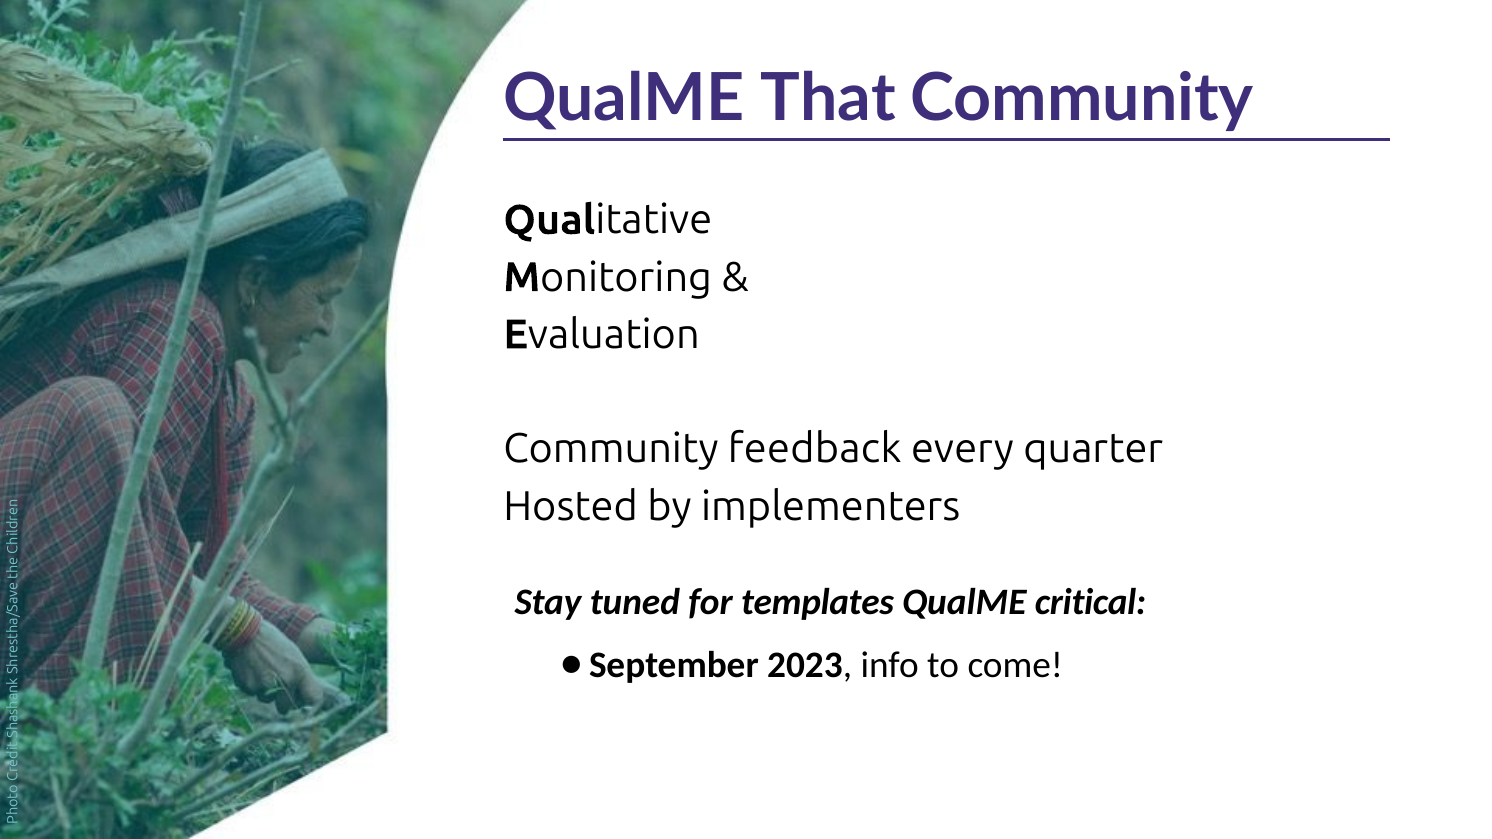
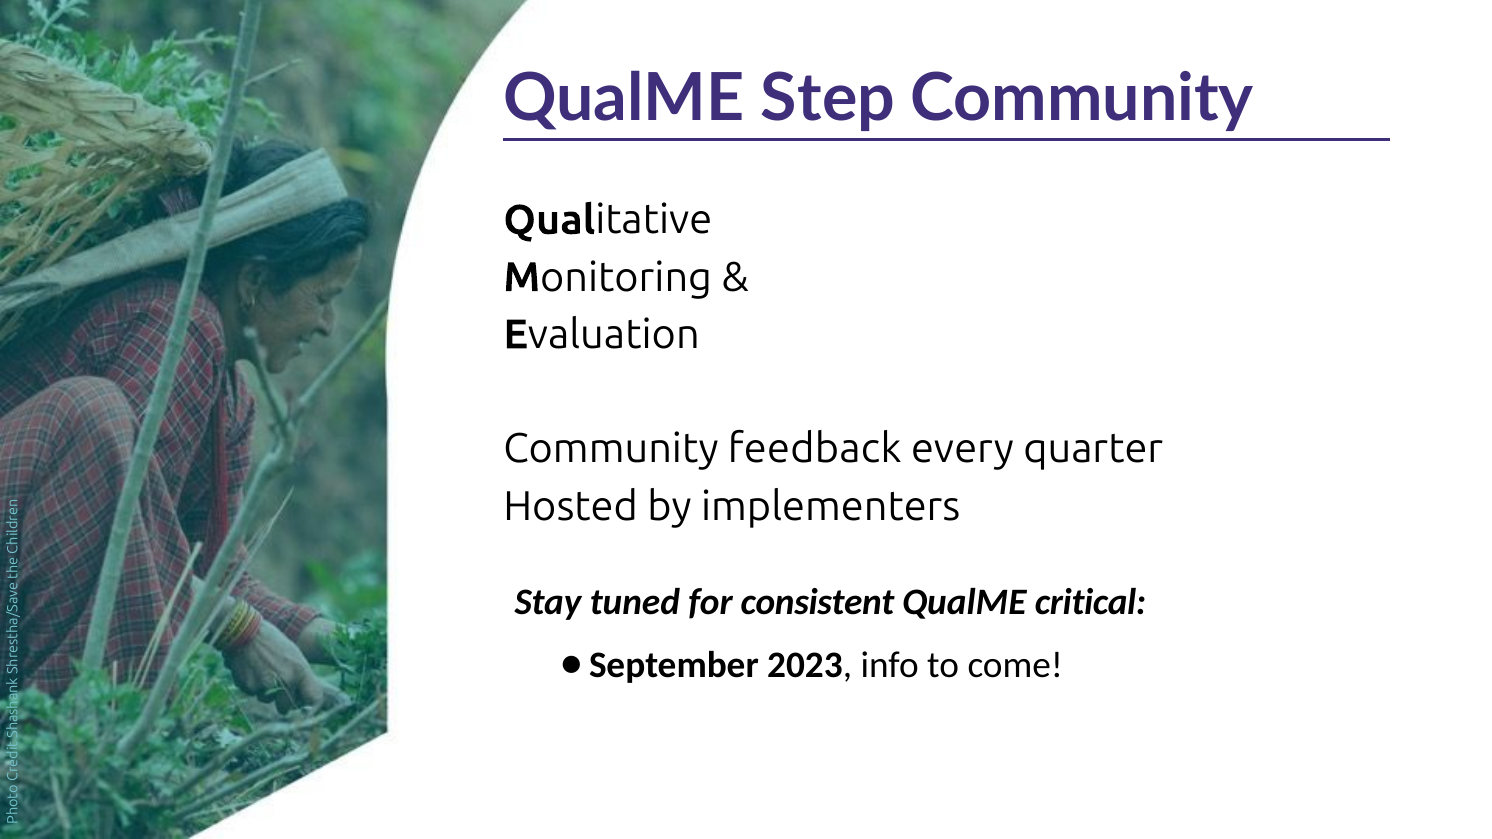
That: That -> Step
templates: templates -> consistent
